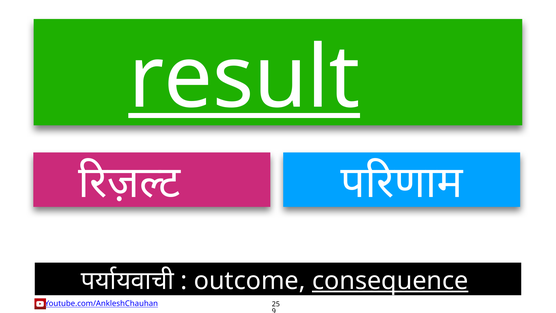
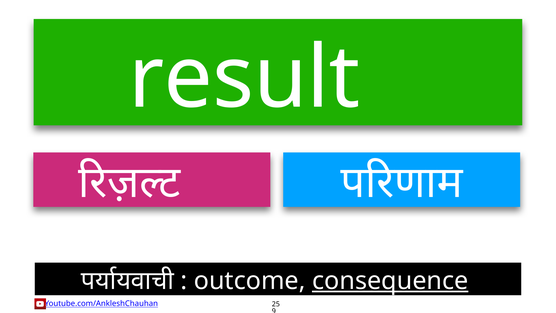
result underline: present -> none
